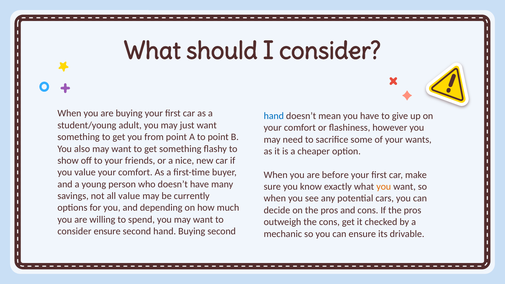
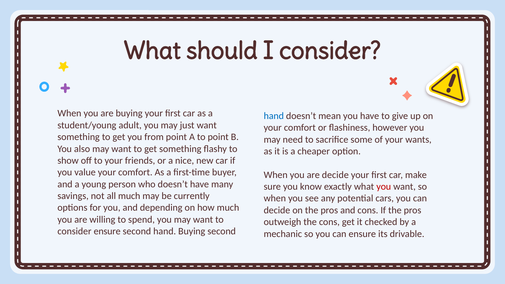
are before: before -> decide
you at (384, 187) colour: orange -> red
all value: value -> much
